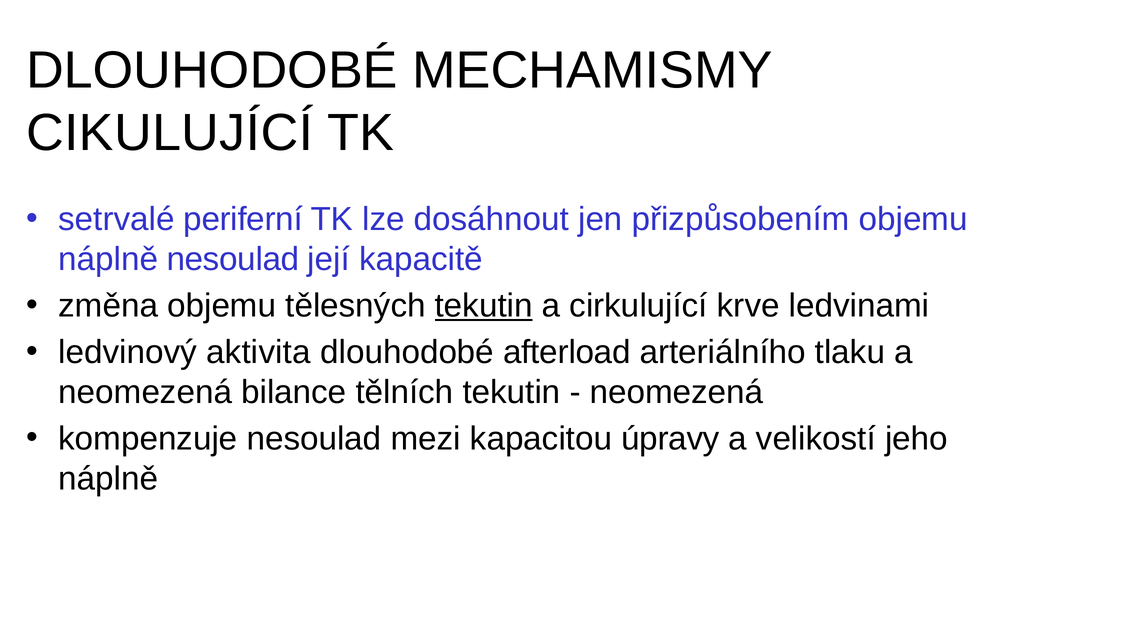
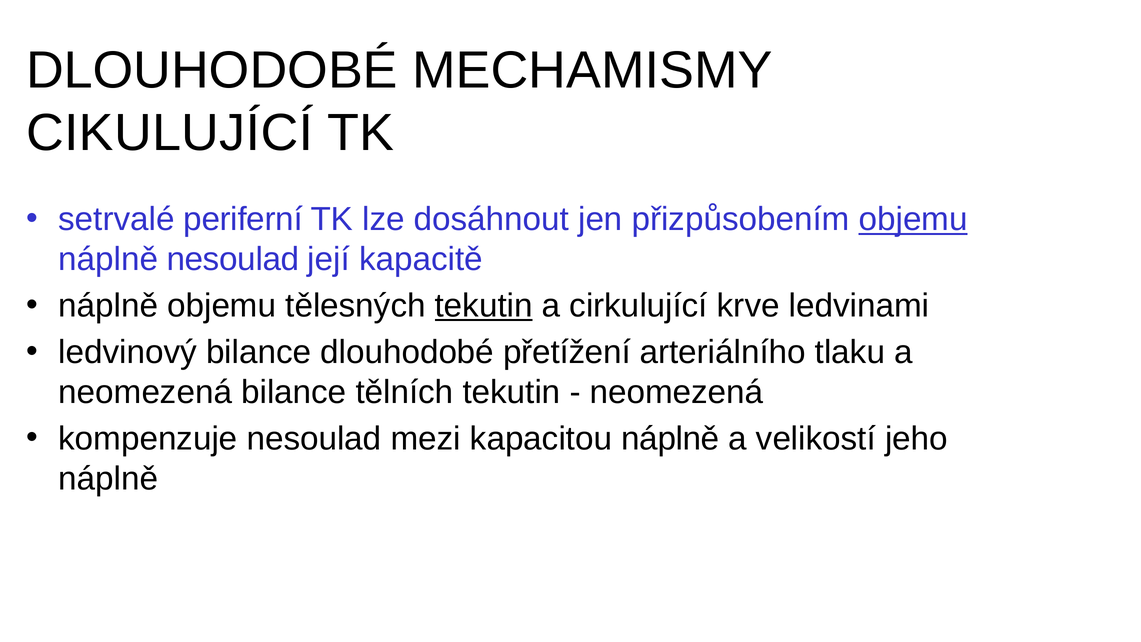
objemu at (913, 219) underline: none -> present
změna at (108, 306): změna -> náplně
ledvinový aktivita: aktivita -> bilance
afterload: afterload -> přetížení
kapacitou úpravy: úpravy -> náplně
